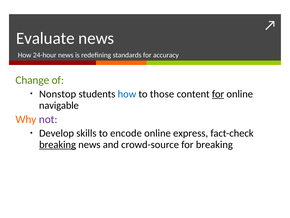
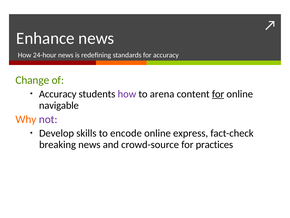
Evaluate: Evaluate -> Enhance
Nonstop at (58, 94): Nonstop -> Accuracy
how at (127, 94) colour: blue -> purple
those: those -> arena
breaking at (58, 144) underline: present -> none
for breaking: breaking -> practices
